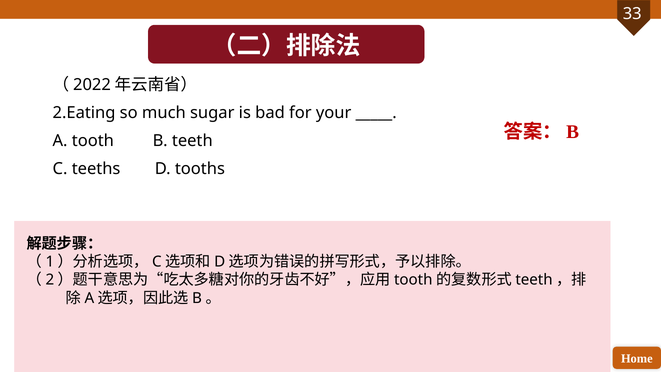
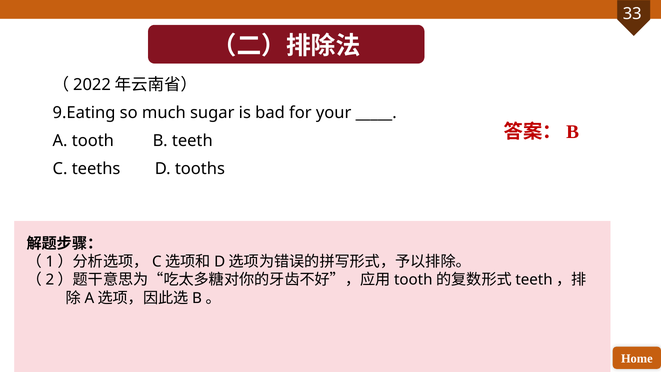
2.Eating: 2.Eating -> 9.Eating
